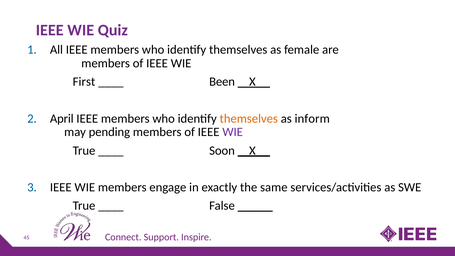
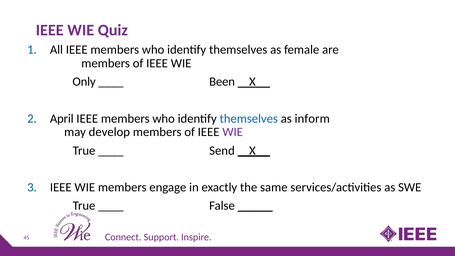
First: First -> Only
themselves at (249, 118) colour: orange -> blue
pending: pending -> develop
Soon: Soon -> Send
